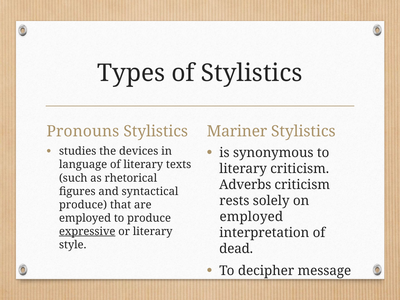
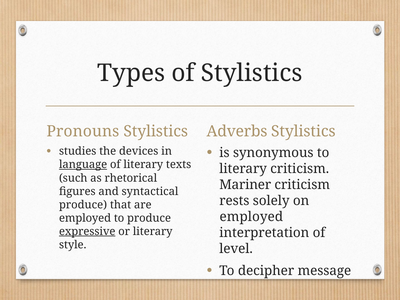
Mariner: Mariner -> Adverbs
language underline: none -> present
Adverbs: Adverbs -> Mariner
dead: dead -> level
